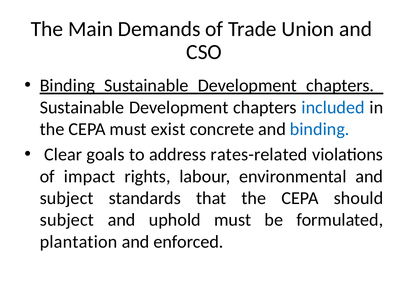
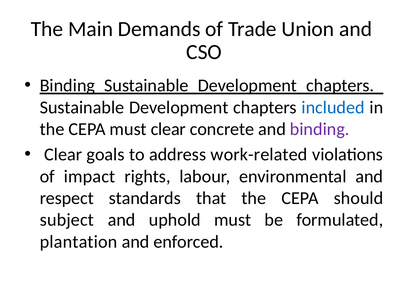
must exist: exist -> clear
binding at (320, 129) colour: blue -> purple
rates-related: rates-related -> work-related
subject at (67, 198): subject -> respect
